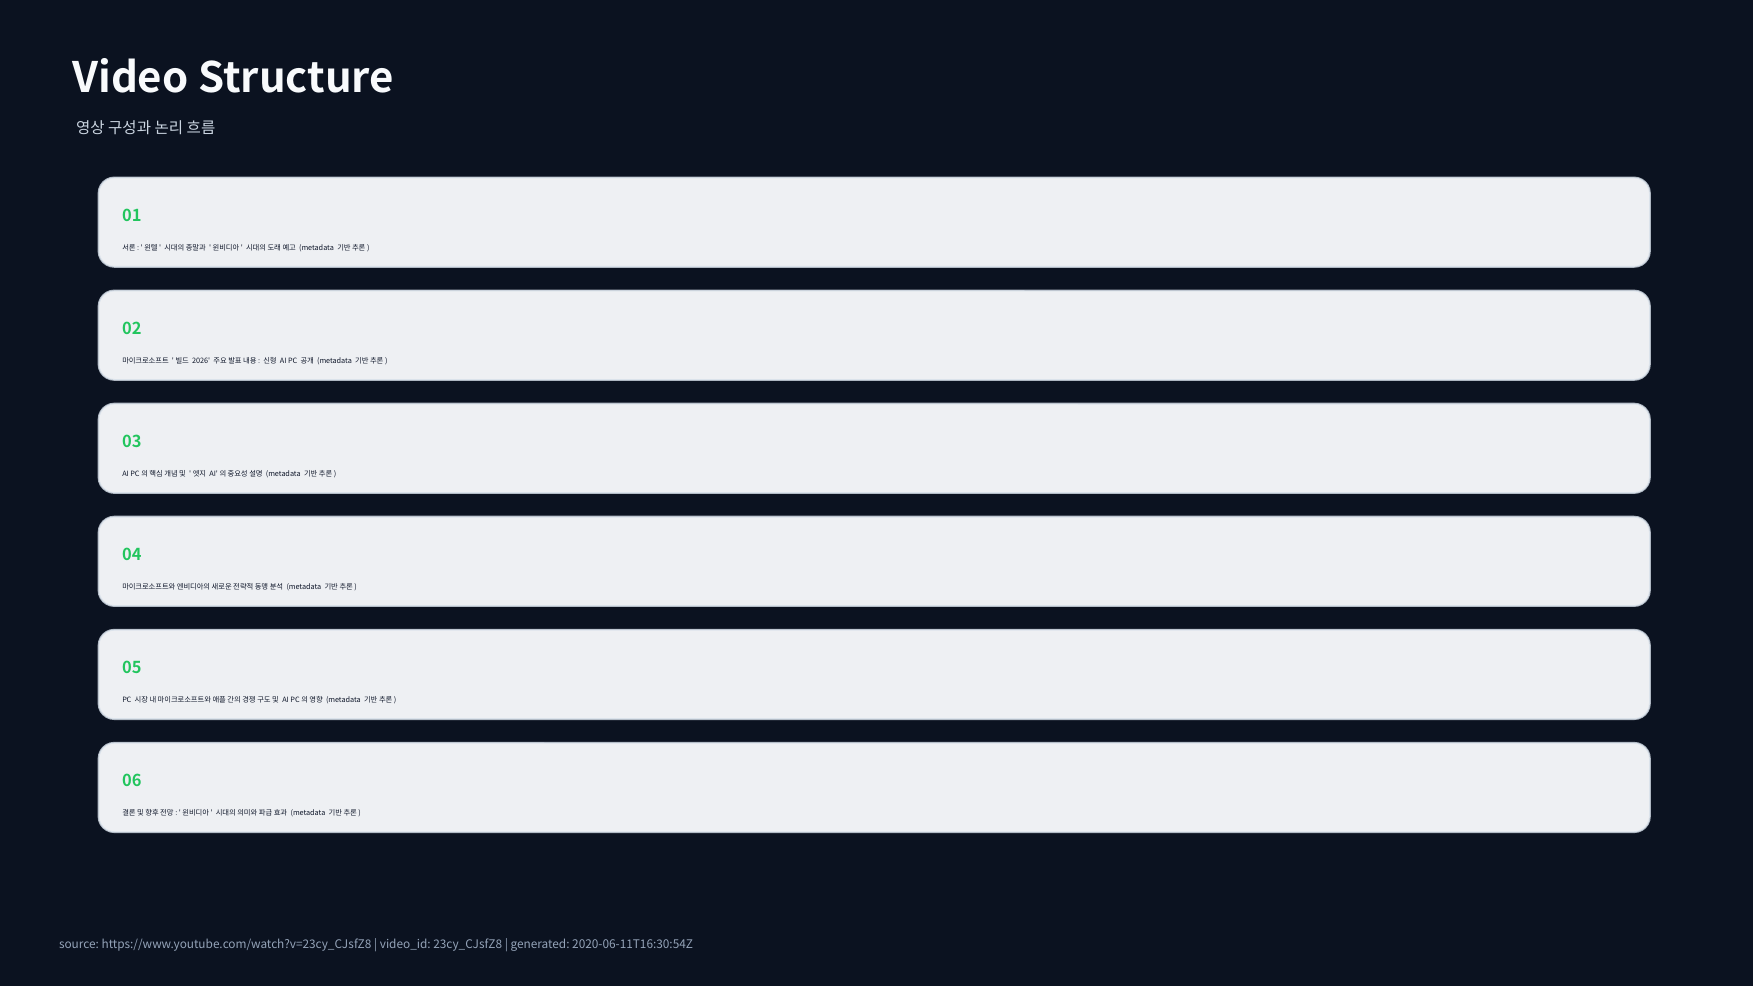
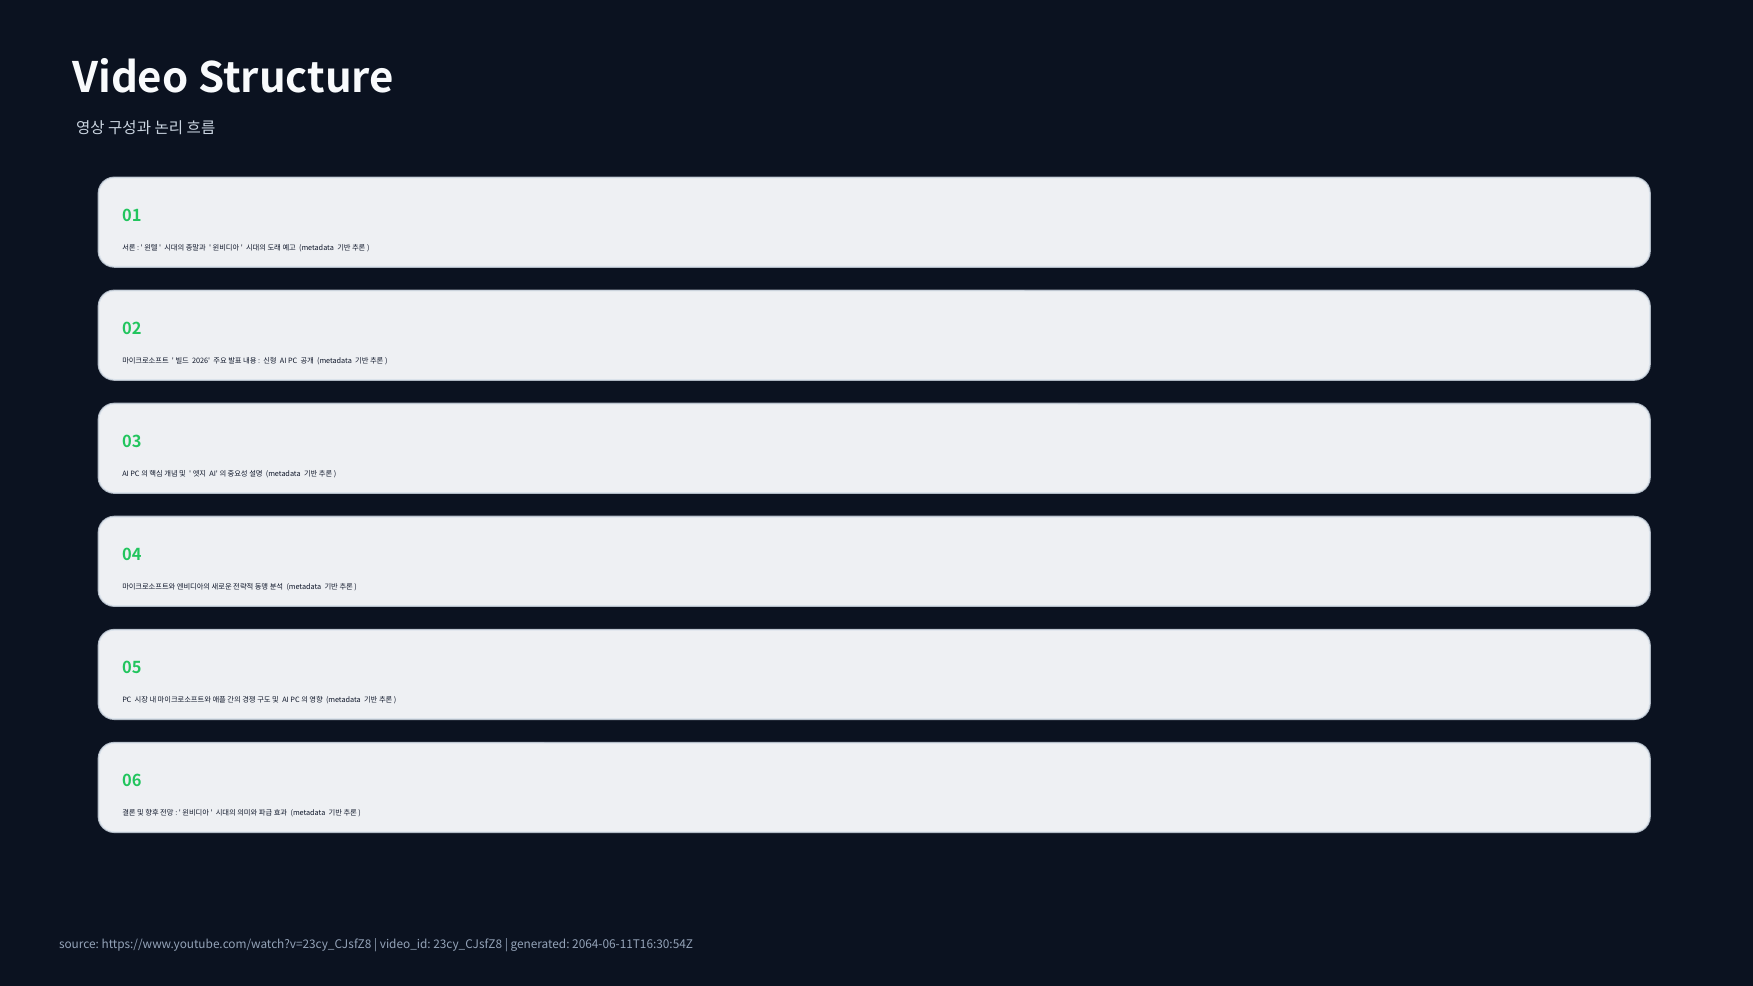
2020-06-11T16:30:54Z: 2020-06-11T16:30:54Z -> 2064-06-11T16:30:54Z
